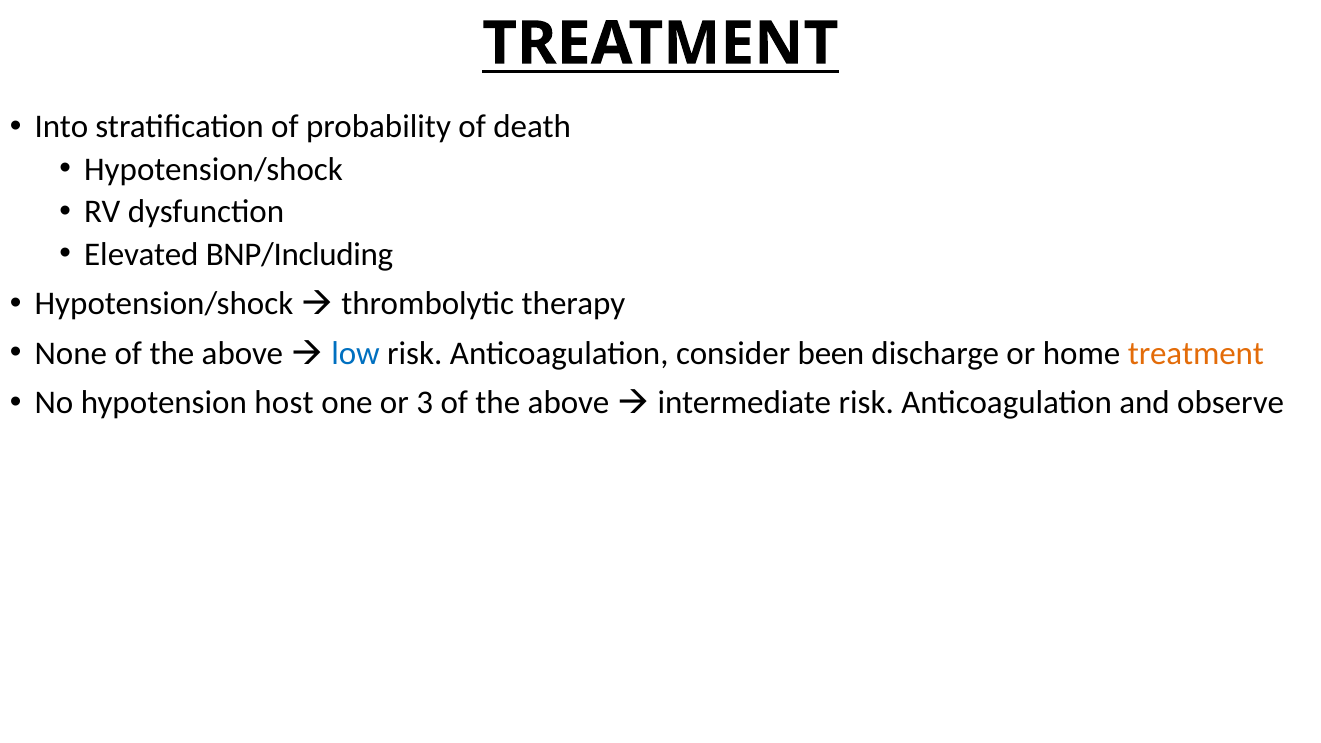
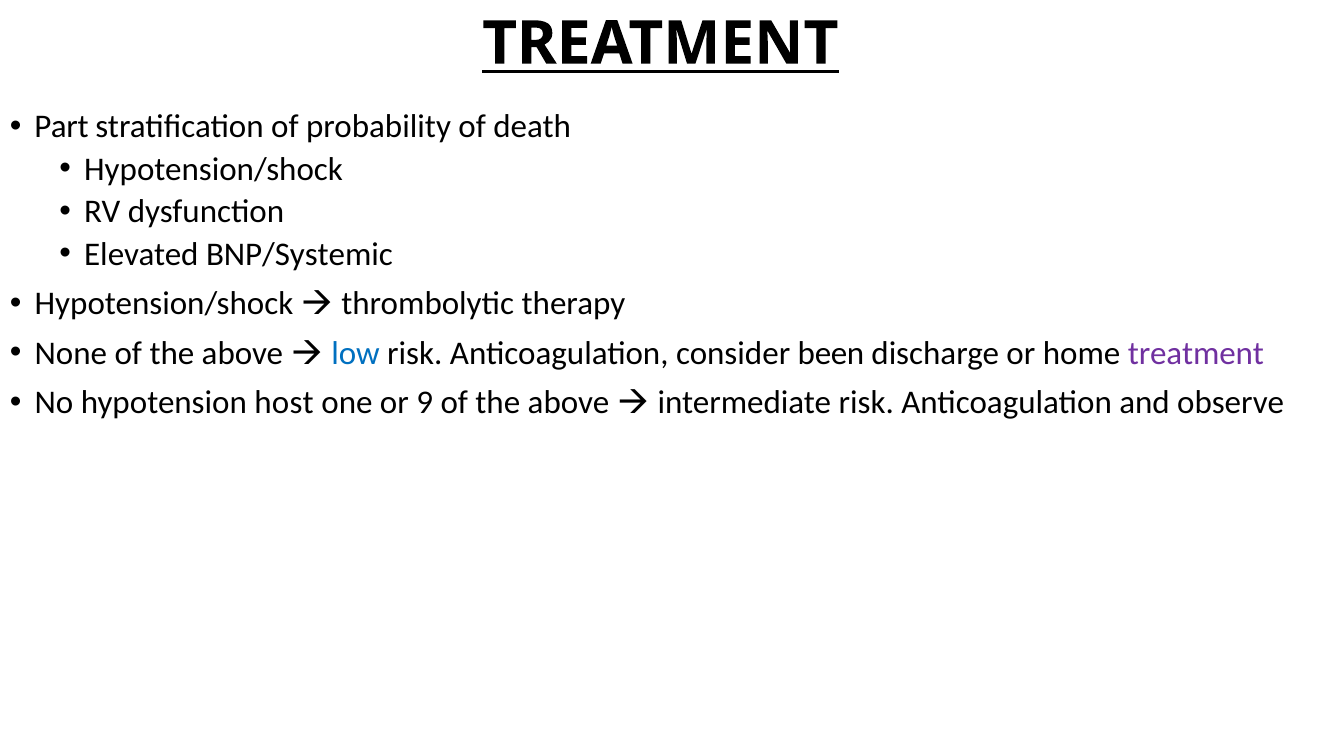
Into: Into -> Part
BNP/Including: BNP/Including -> BNP/Systemic
treatment at (1196, 353) colour: orange -> purple
3: 3 -> 9
